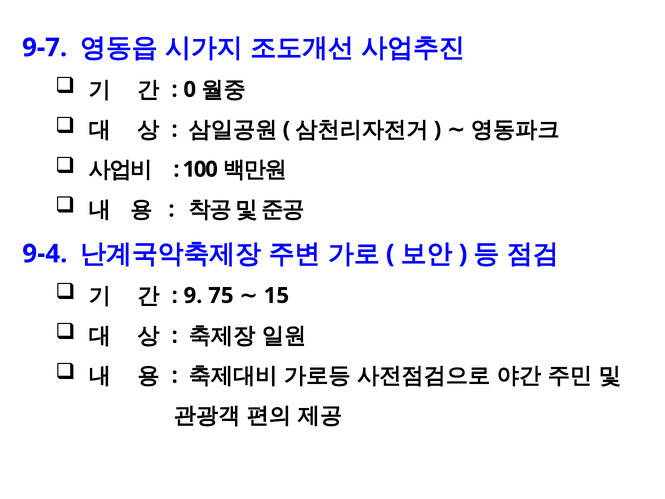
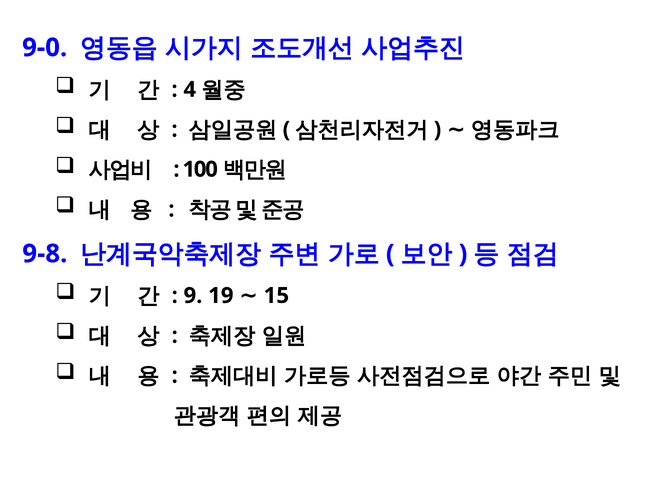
9-7: 9-7 -> 9-0
0: 0 -> 4
9-4: 9-4 -> 9-8
75: 75 -> 19
